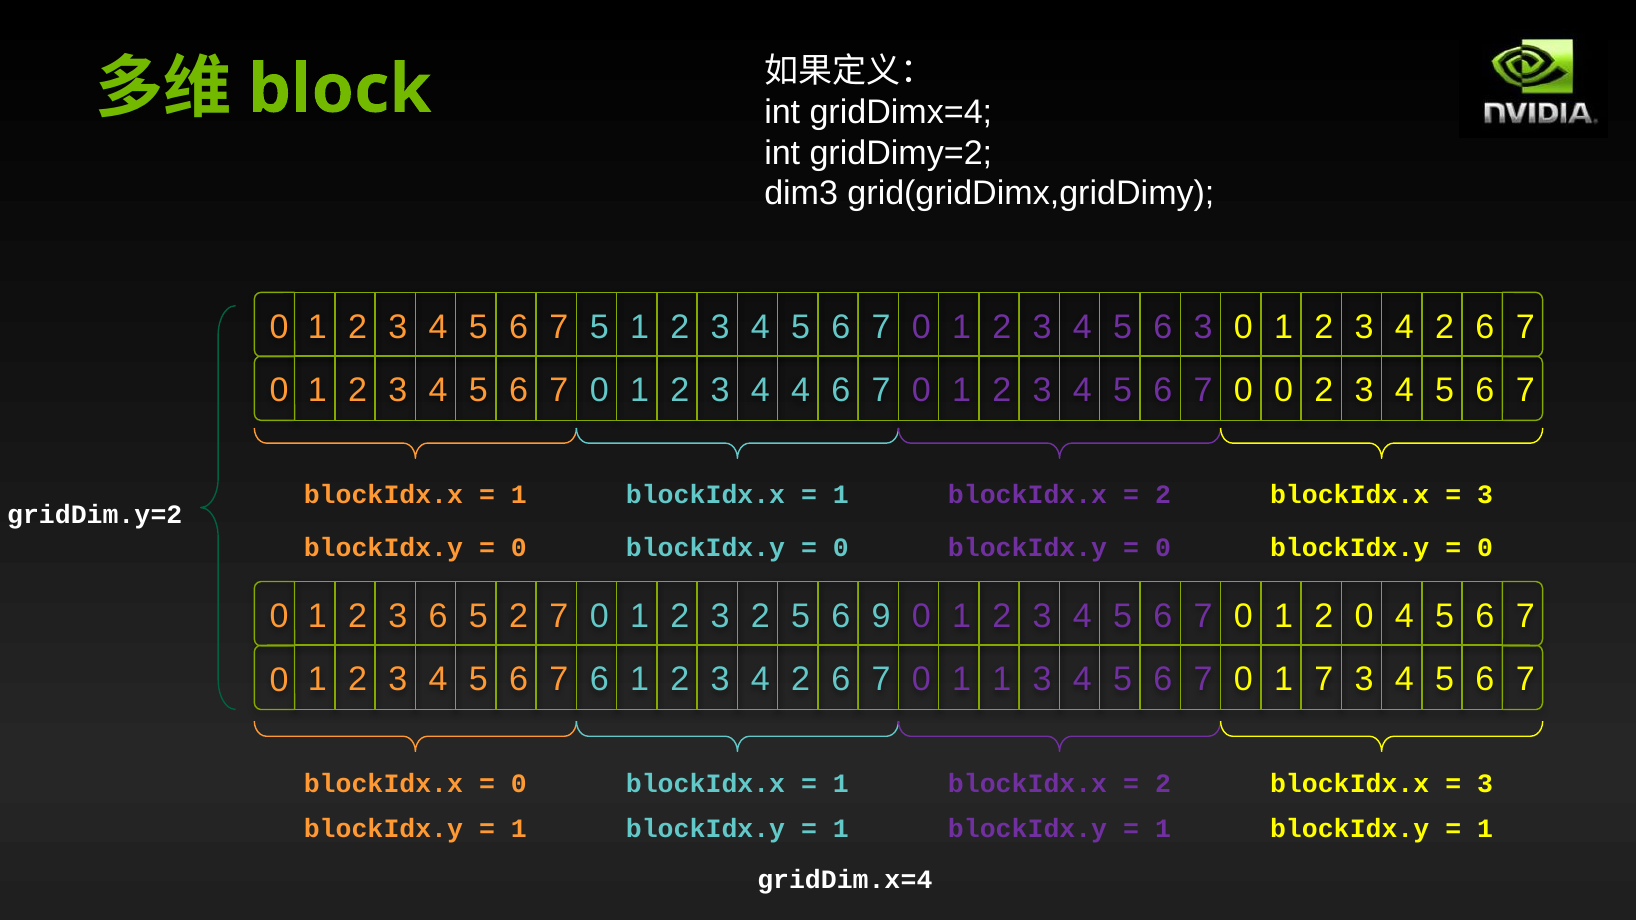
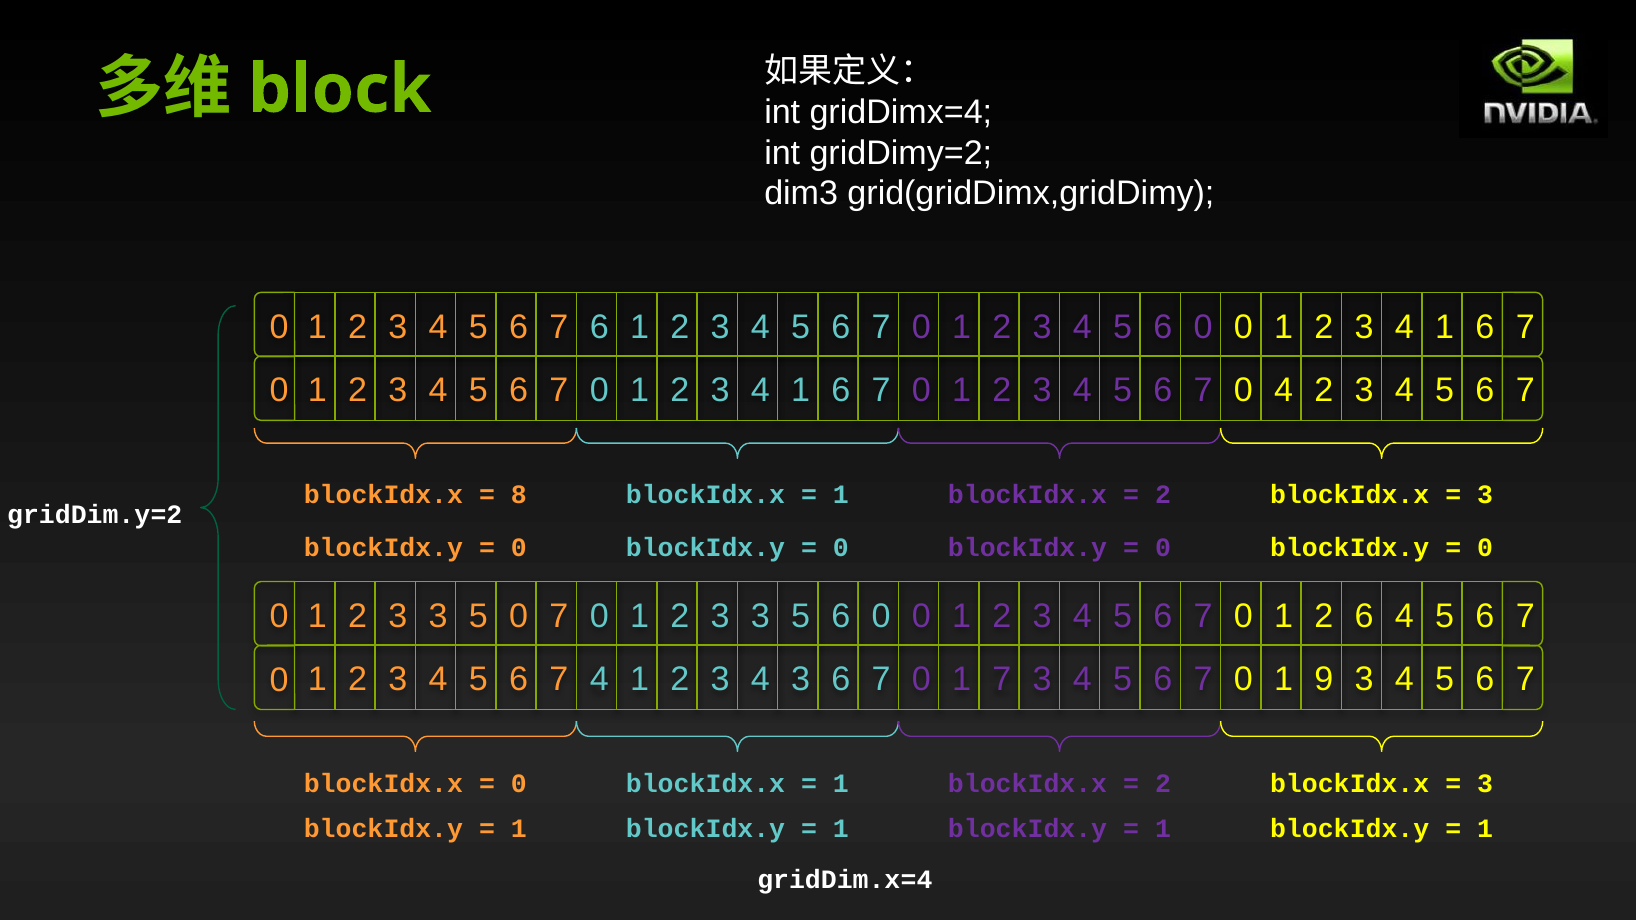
7 5: 5 -> 6
3 at (1203, 327): 3 -> 0
2 at (1445, 327): 2 -> 1
4 at (801, 391): 4 -> 1
0 0: 0 -> 4
1 at (519, 494): 1 -> 8
6 at (438, 616): 6 -> 3
5 2: 2 -> 0
1 2 3 2: 2 -> 3
9 at (881, 616): 9 -> 0
2 0: 0 -> 6
7 6: 6 -> 4
2 at (801, 680): 2 -> 3
7 0 1 1: 1 -> 7
7 0 1 7: 7 -> 9
